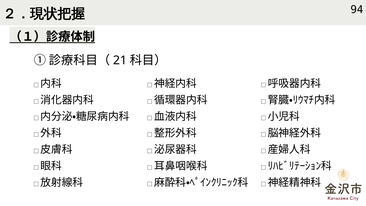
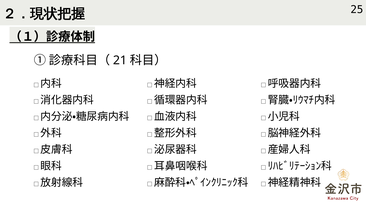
94: 94 -> 25
